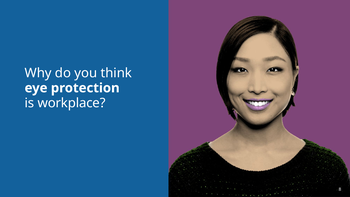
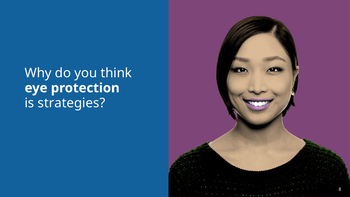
workplace: workplace -> strategies
